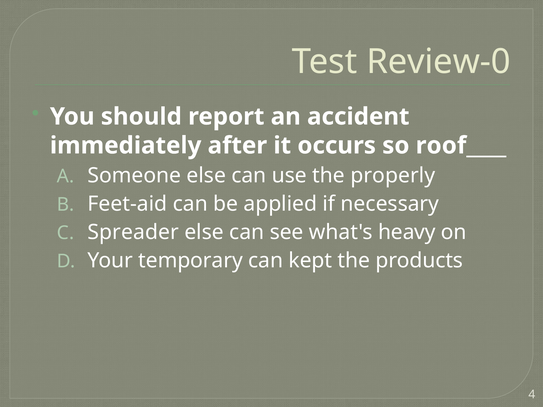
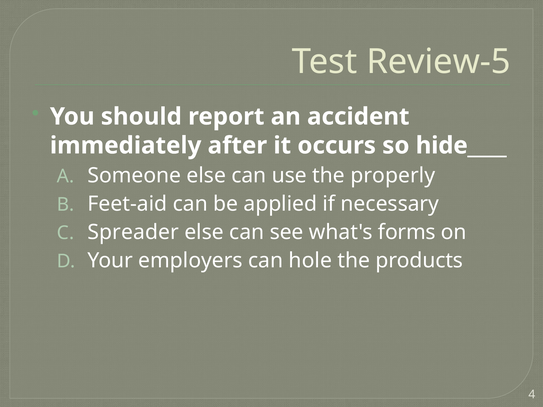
Review-0: Review-0 -> Review-5
roof____: roof____ -> hide____
heavy: heavy -> forms
temporary: temporary -> employers
kept: kept -> hole
